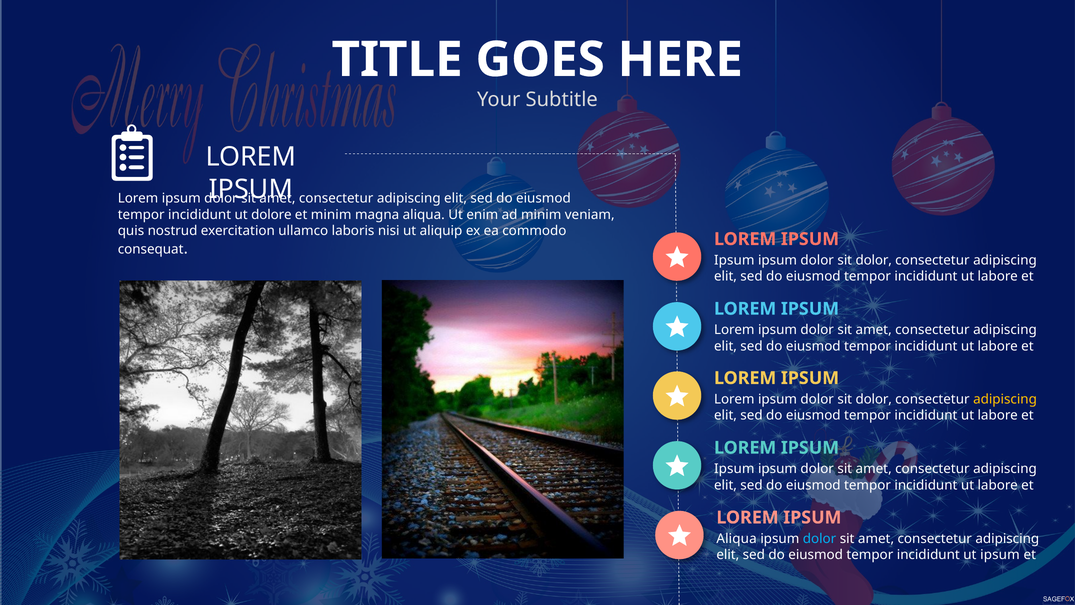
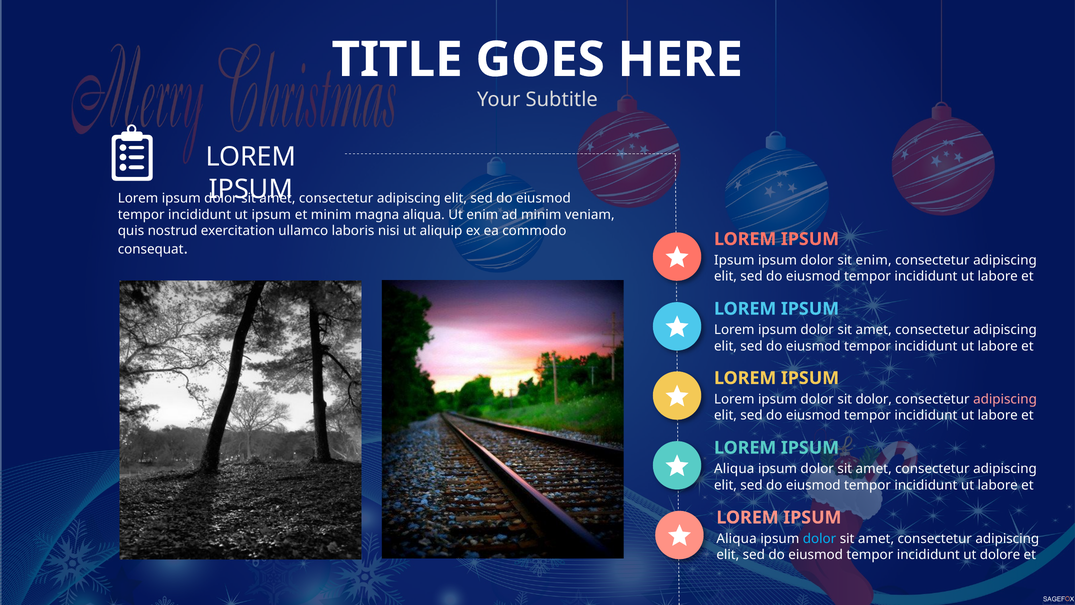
ut dolore: dolore -> ipsum
dolor at (874, 260): dolor -> enim
adipiscing at (1005, 399) colour: yellow -> pink
Ipsum at (734, 469): Ipsum -> Aliqua
ut ipsum: ipsum -> dolore
